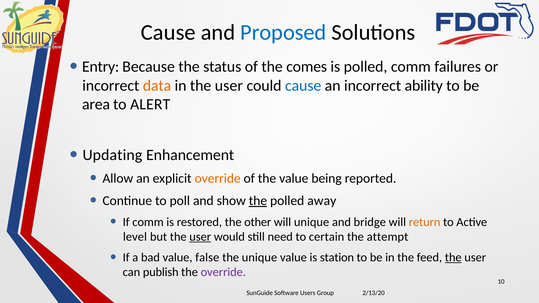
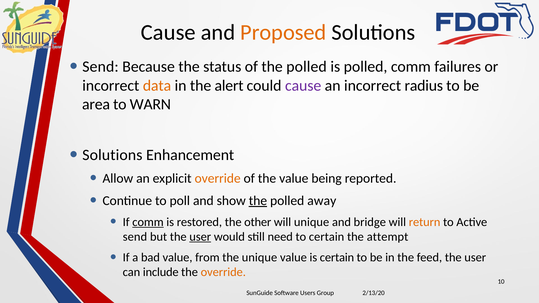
Proposed colour: blue -> orange
Entry at (101, 67): Entry -> Send
of the comes: comes -> polled
in the user: user -> alert
cause at (303, 86) colour: blue -> purple
ability: ability -> radius
ALERT: ALERT -> WARN
Updating at (112, 155): Updating -> Solutions
comm at (148, 222) underline: none -> present
level at (135, 237): level -> send
false: false -> from
is station: station -> certain
the at (453, 258) underline: present -> none
publish: publish -> include
override at (223, 272) colour: purple -> orange
